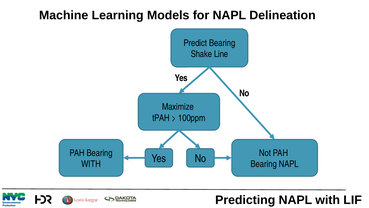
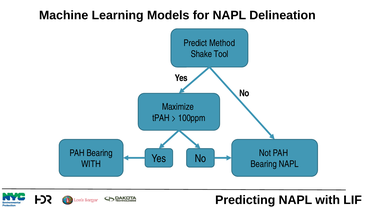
Predict Bearing: Bearing -> Method
Line: Line -> Tool
